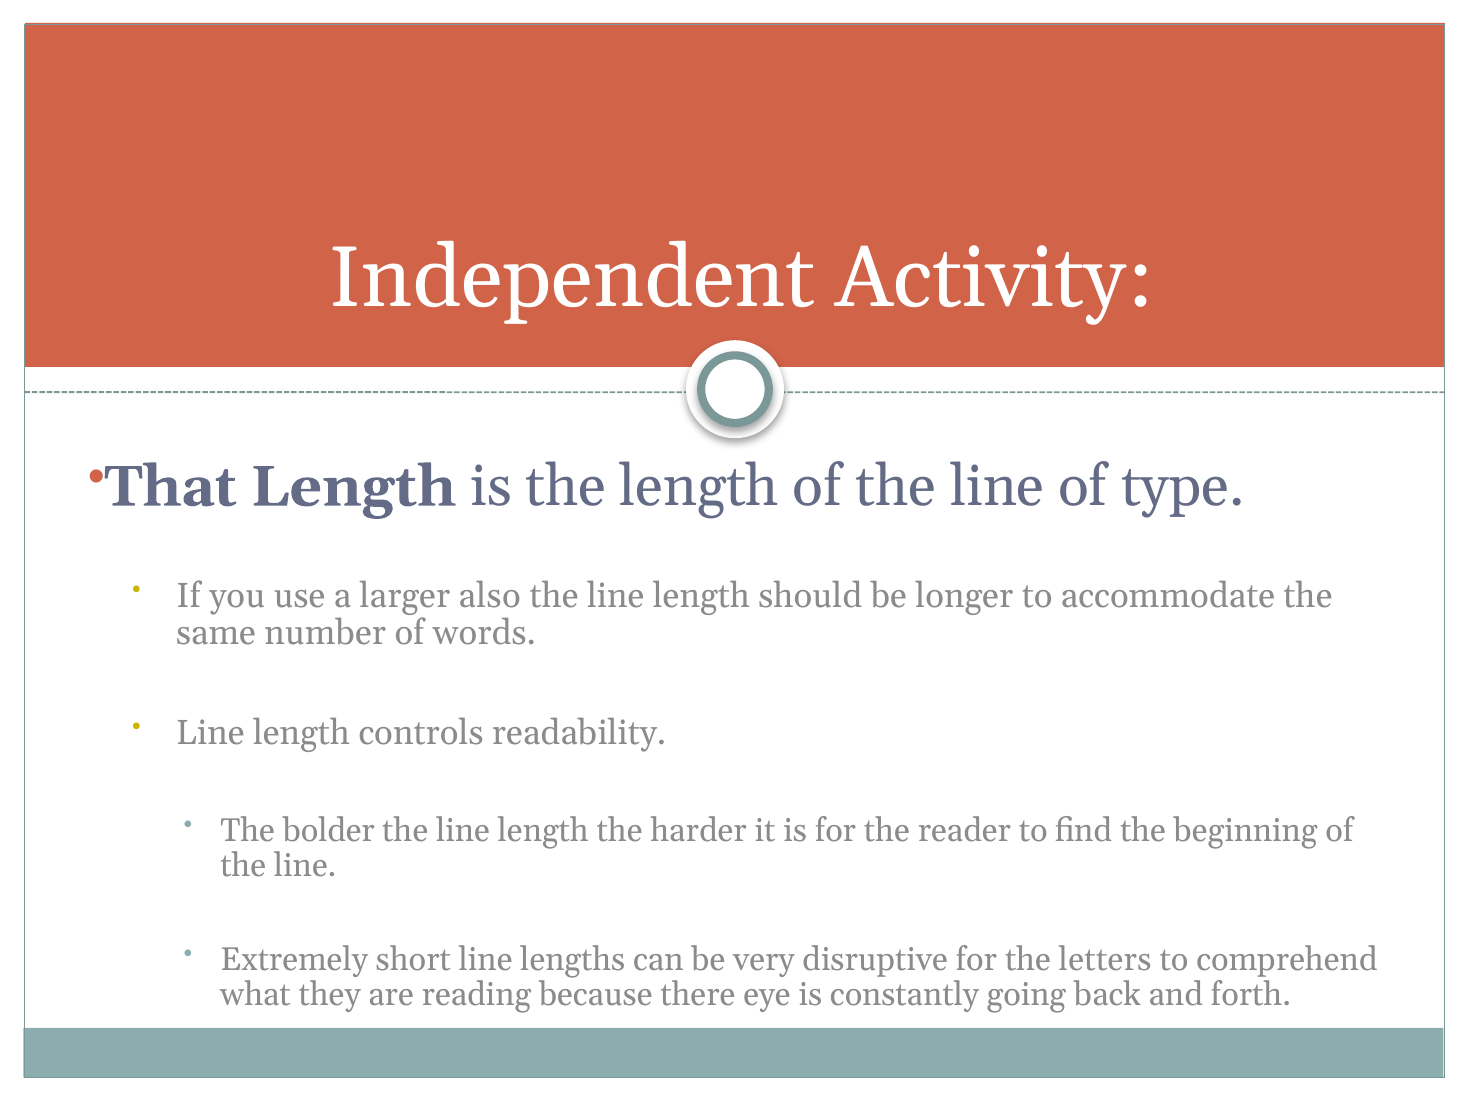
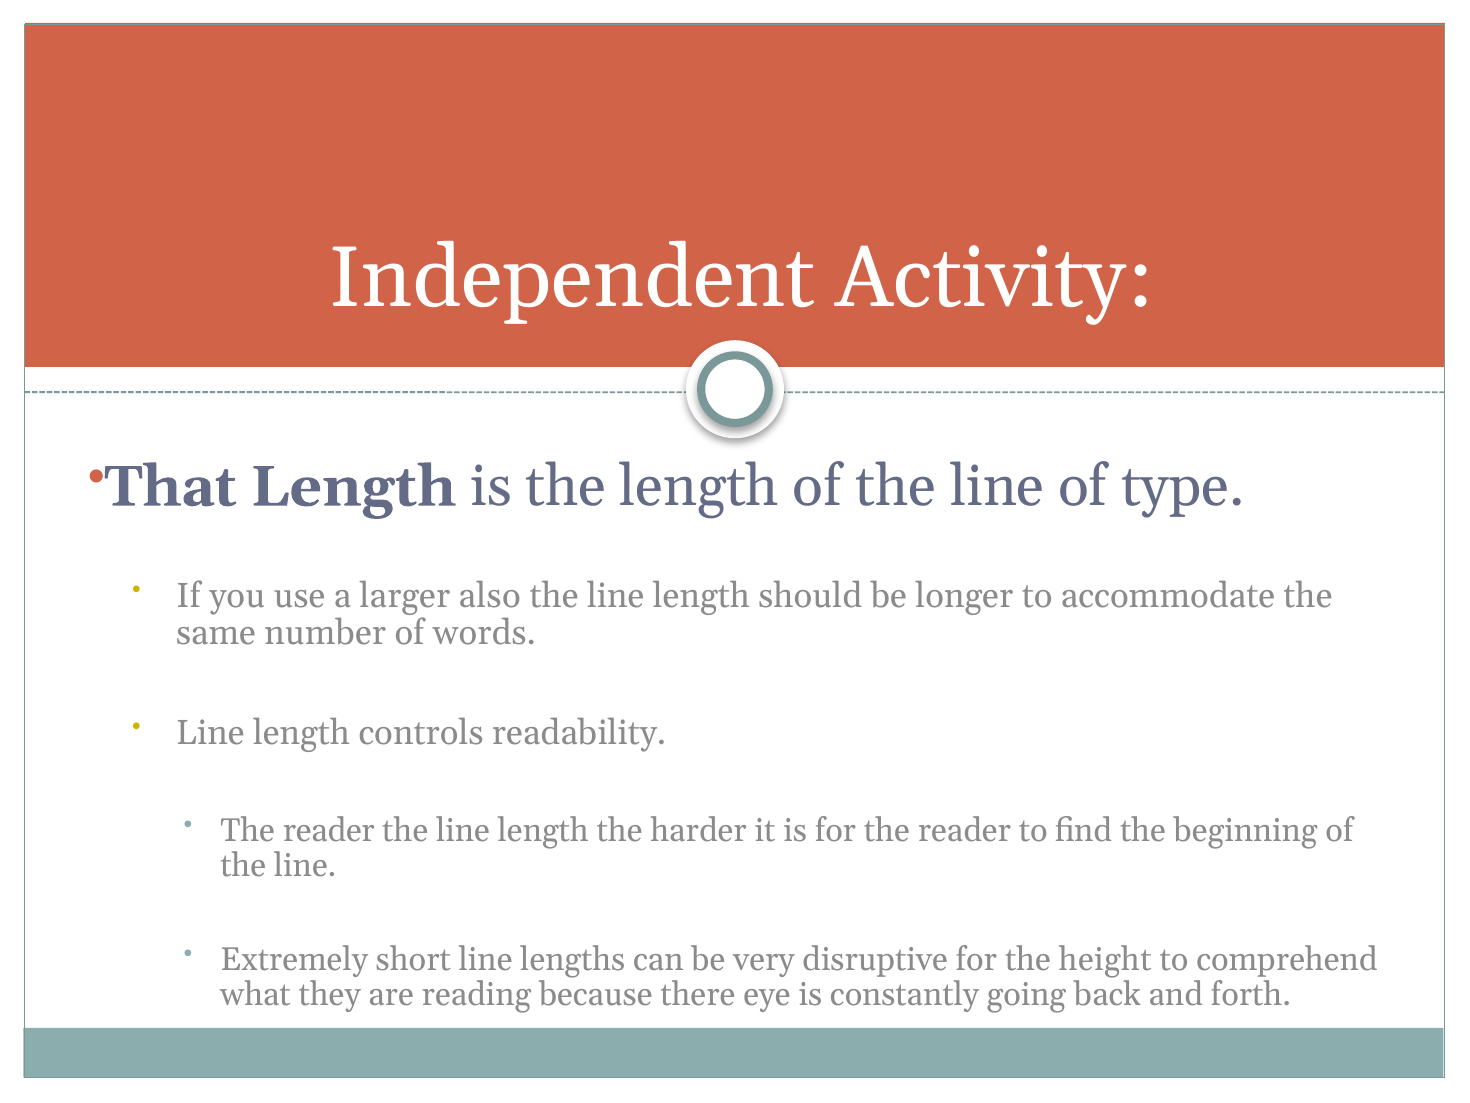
bolder at (329, 830): bolder -> reader
letters: letters -> height
